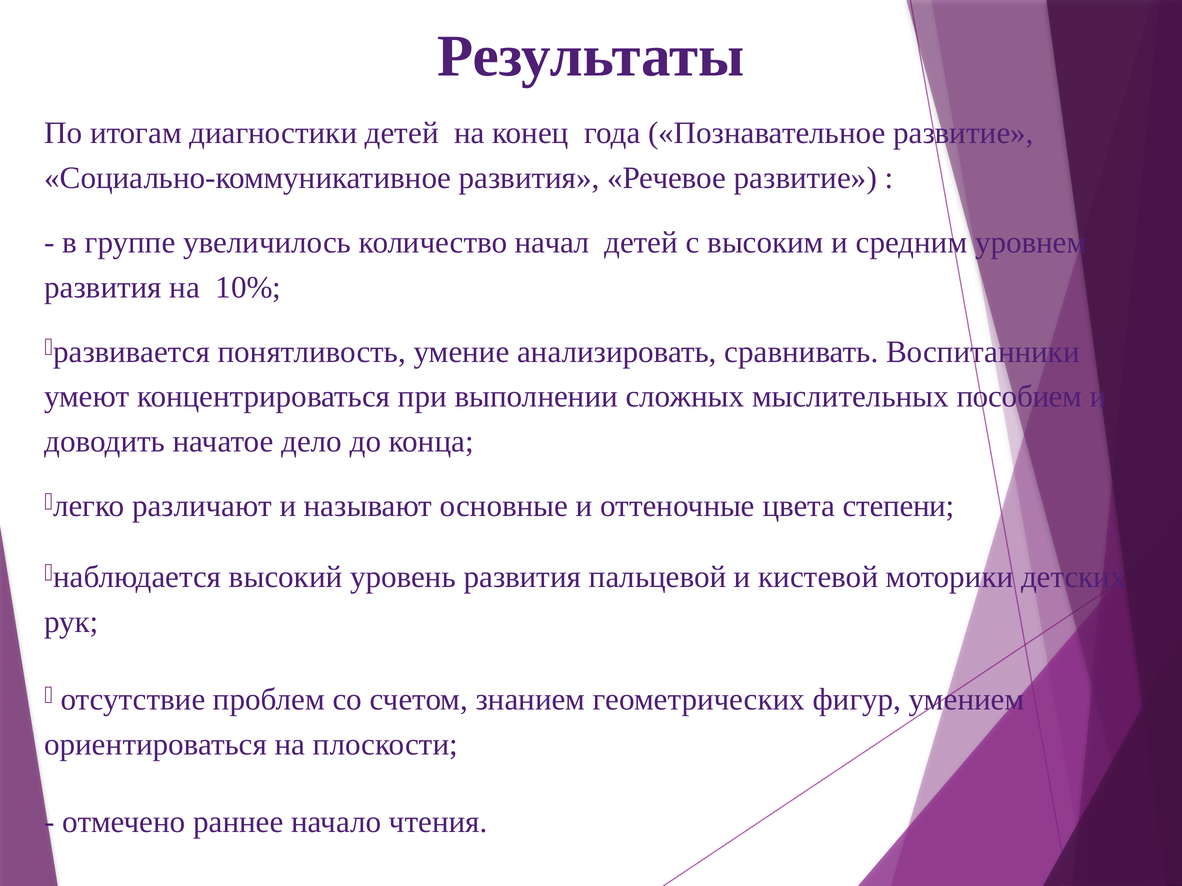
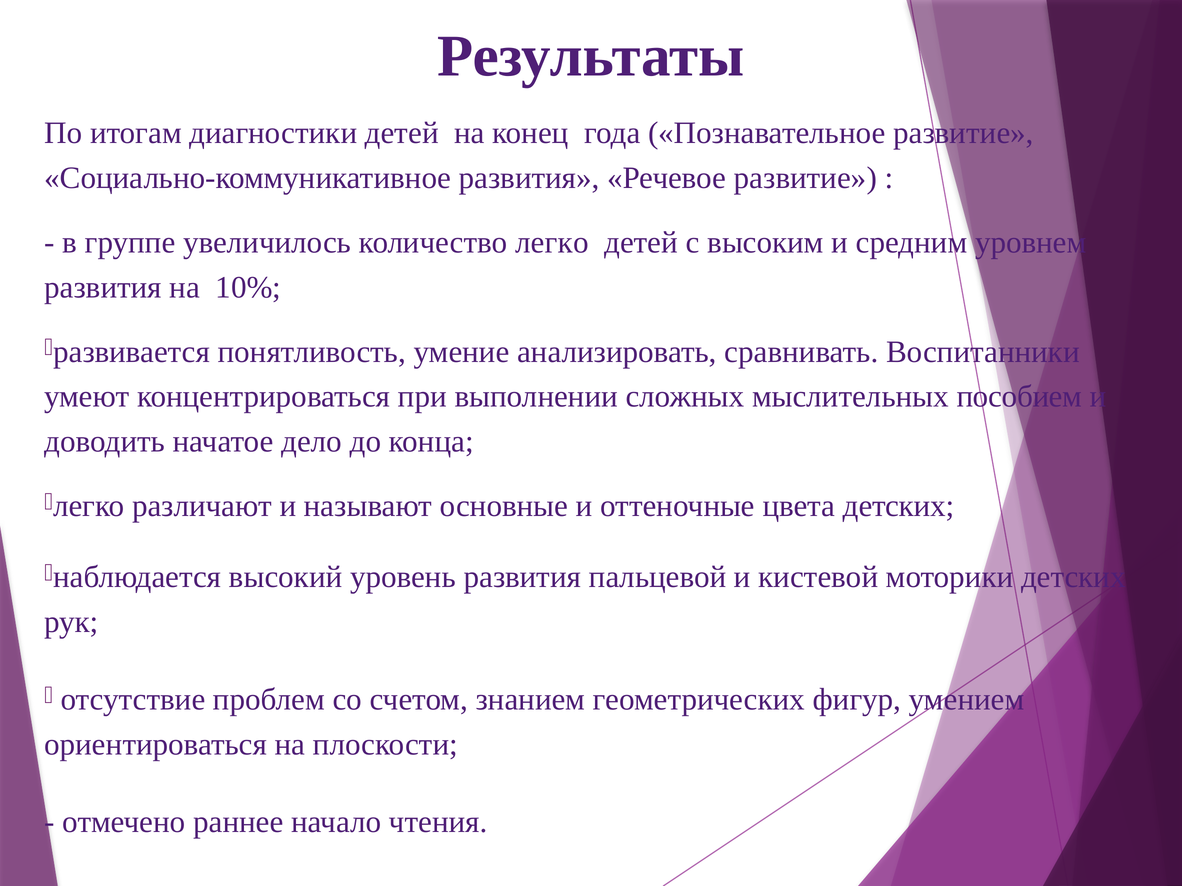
количество начал: начал -> легко
цвета степени: степени -> детских
